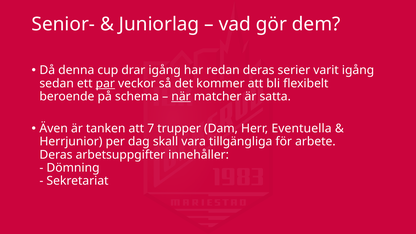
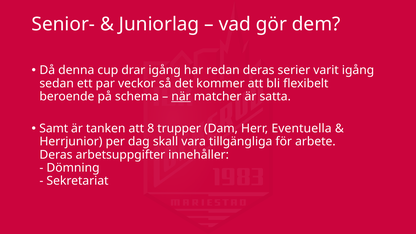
par underline: present -> none
Även: Även -> Samt
7: 7 -> 8
